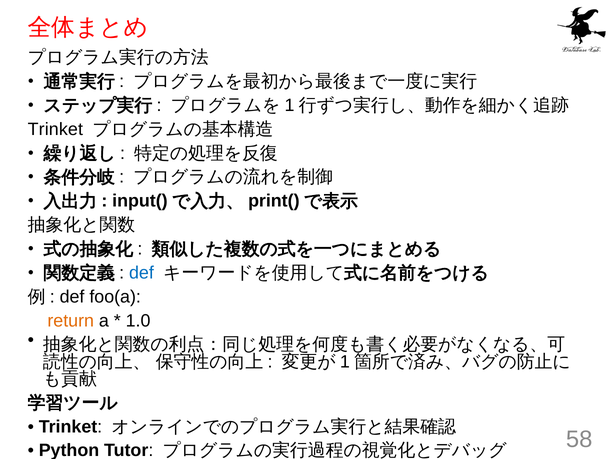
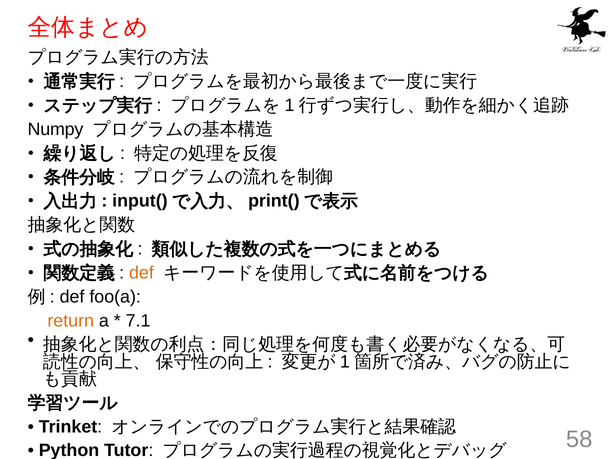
Trinket at (55, 129): Trinket -> Numpy
def at (141, 273) colour: blue -> orange
1.0: 1.0 -> 7.1
